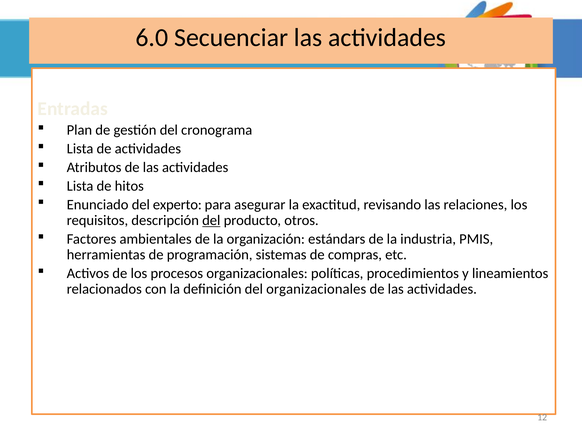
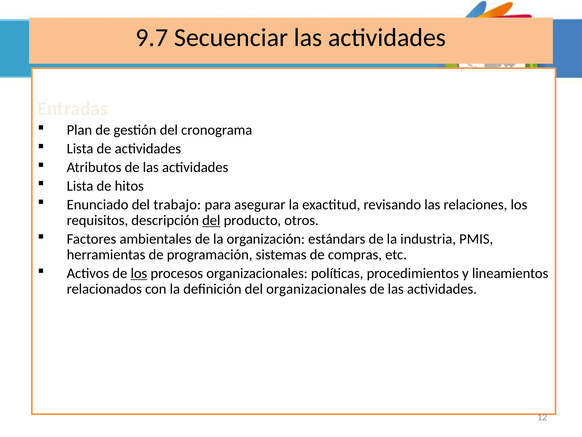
6.0: 6.0 -> 9.7
experto: experto -> trabajo
los at (139, 273) underline: none -> present
